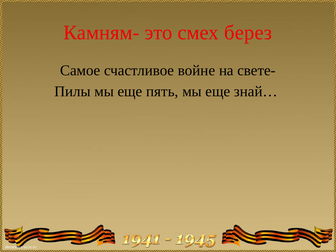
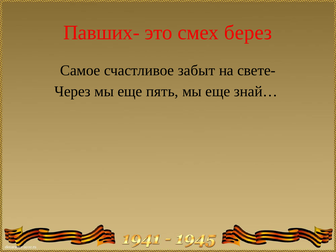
Камням-: Камням- -> Павших-
войне: войне -> забыт
Пилы: Пилы -> Через
